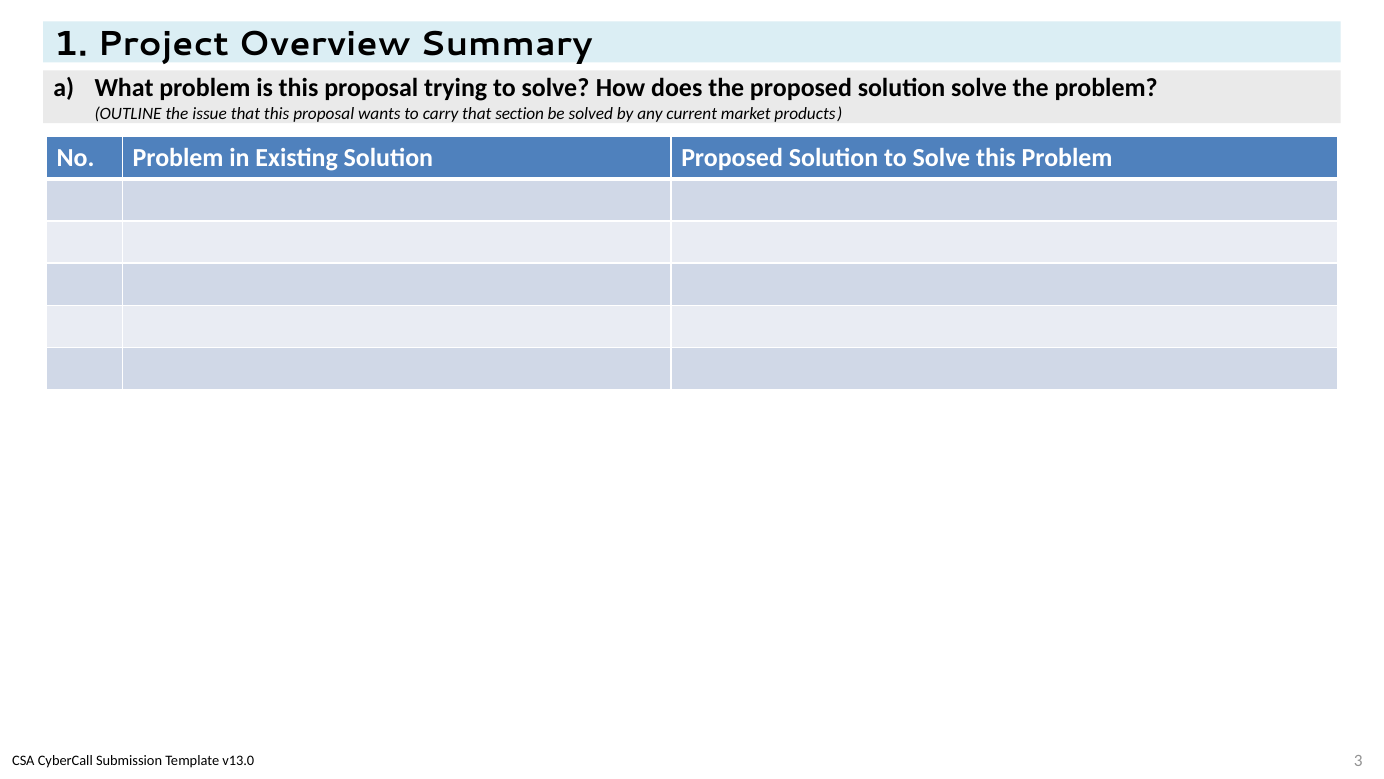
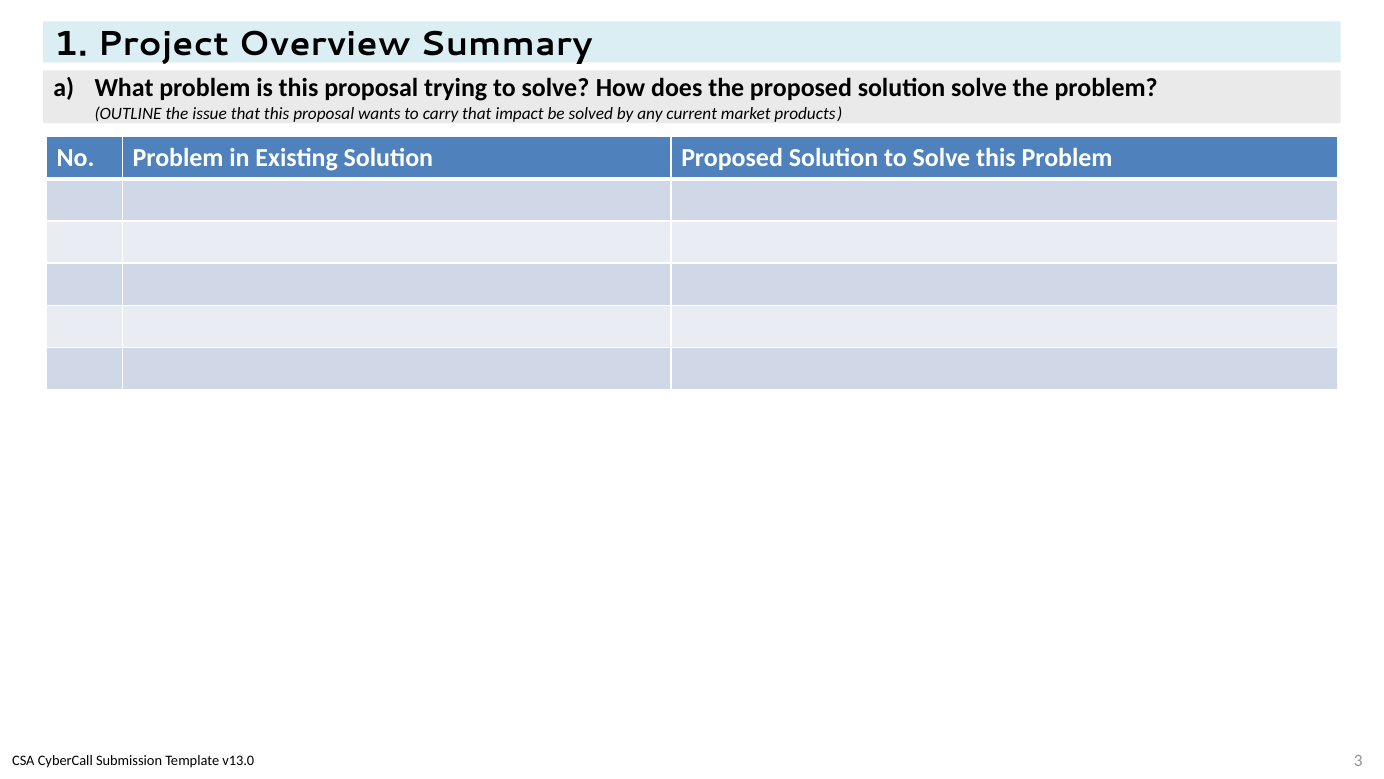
section: section -> impact
